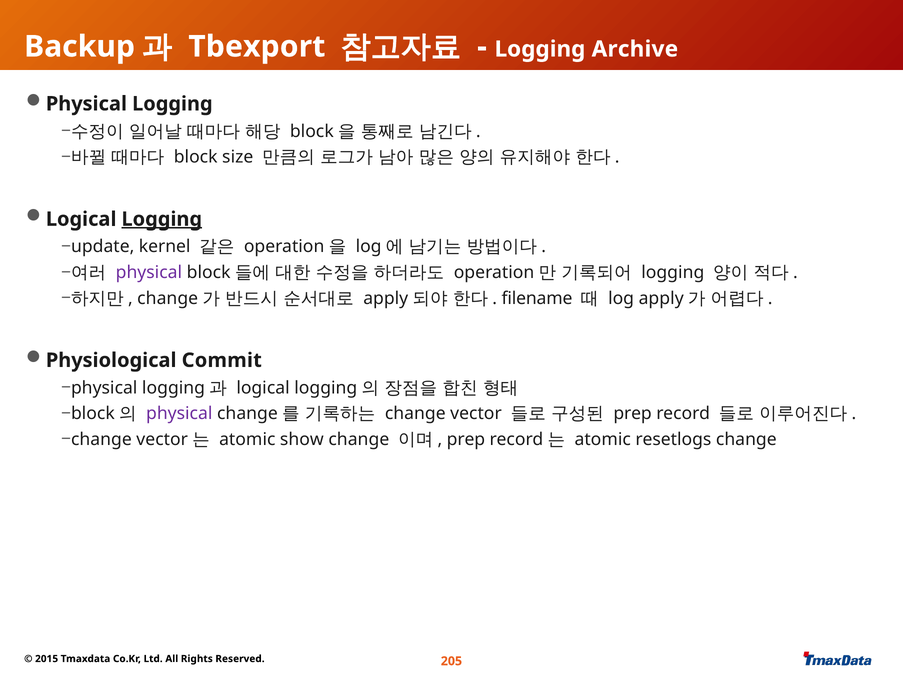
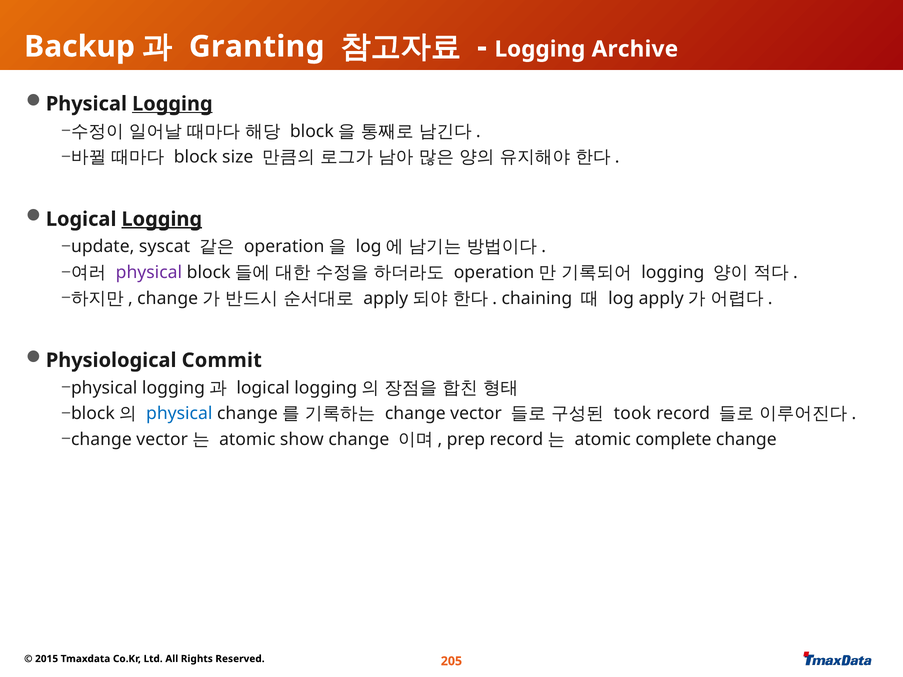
Tbexport: Tbexport -> Granting
Logging at (172, 104) underline: none -> present
kernel: kernel -> syscat
filename: filename -> chaining
physical at (179, 414) colour: purple -> blue
prep at (633, 414): prep -> took
resetlogs: resetlogs -> complete
